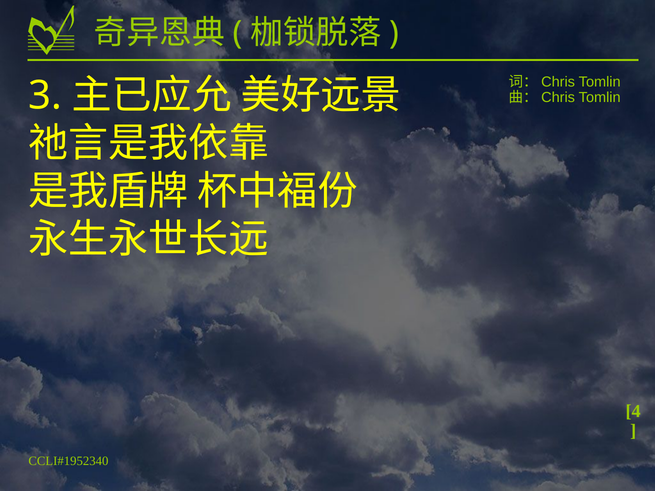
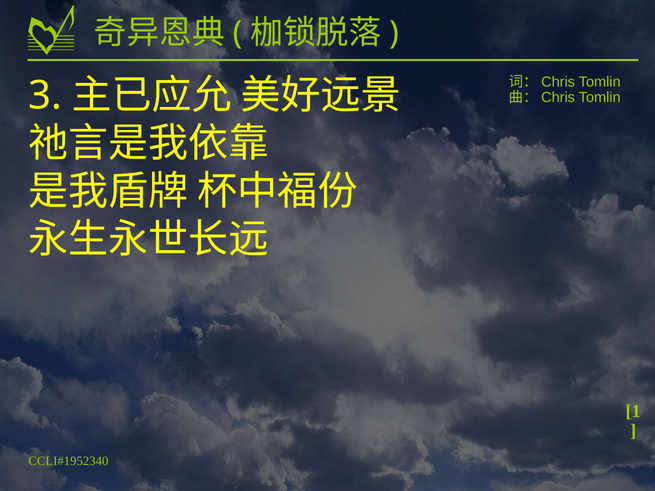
4: 4 -> 1
